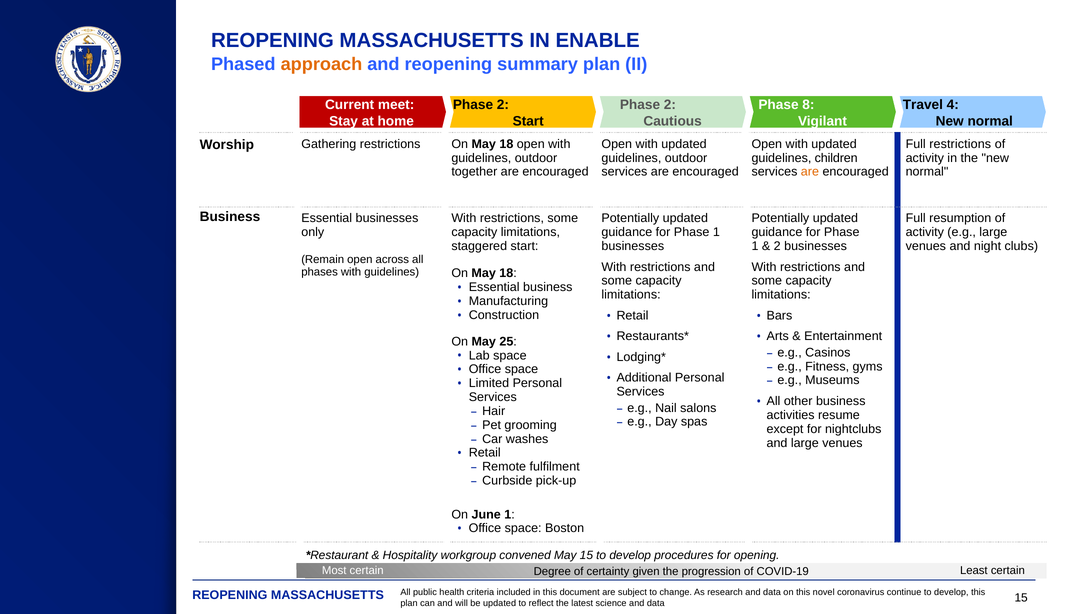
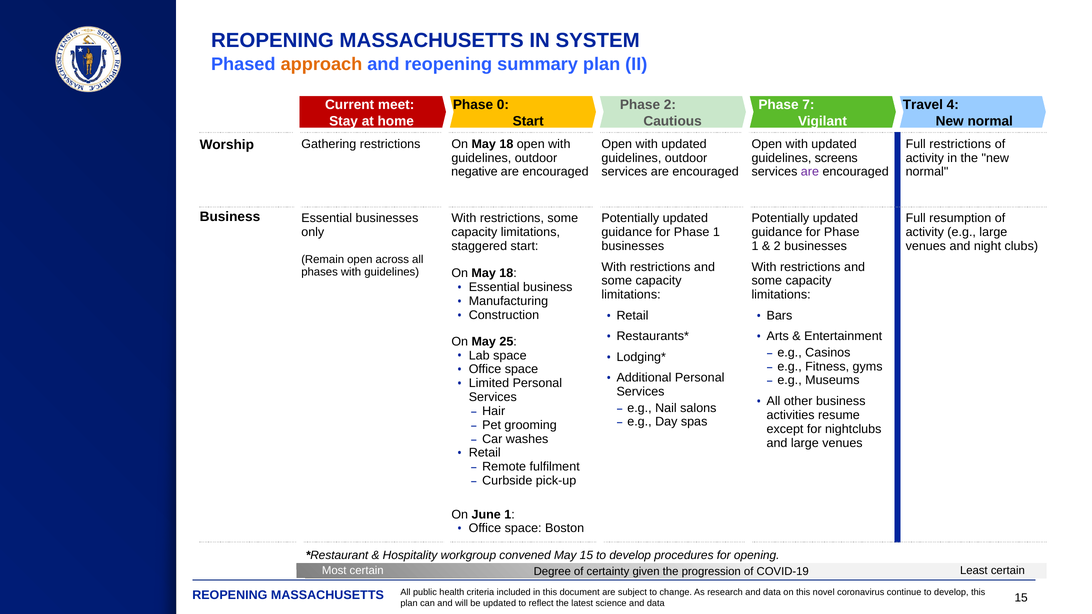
ENABLE: ENABLE -> SYSTEM
2 at (503, 105): 2 -> 0
8: 8 -> 7
children: children -> screens
together: together -> negative
are at (810, 172) colour: orange -> purple
